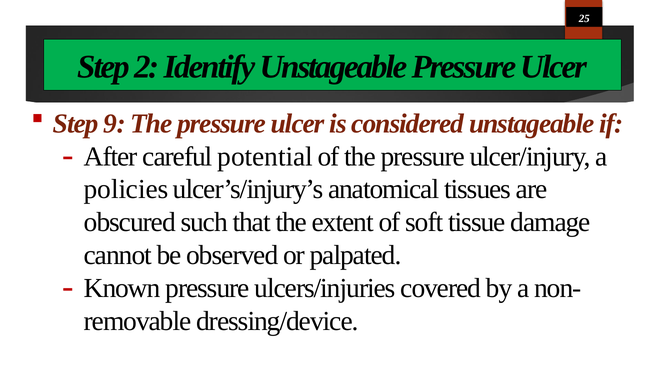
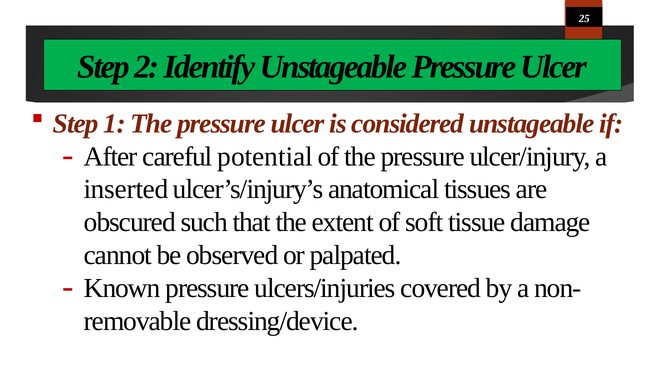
9: 9 -> 1
policies: policies -> inserted
